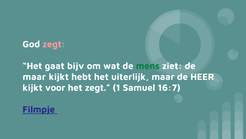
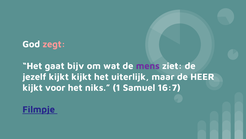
mens colour: green -> purple
maar at (34, 76): maar -> jezelf
kijkt hebt: hebt -> kijkt
het zegt: zegt -> niks
